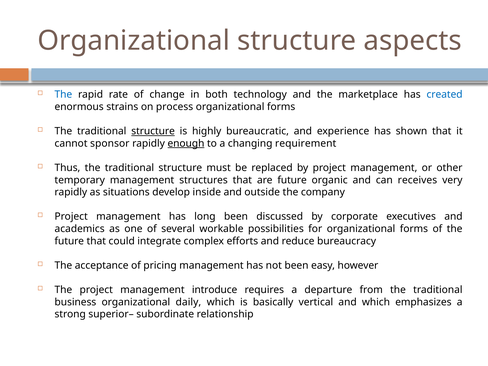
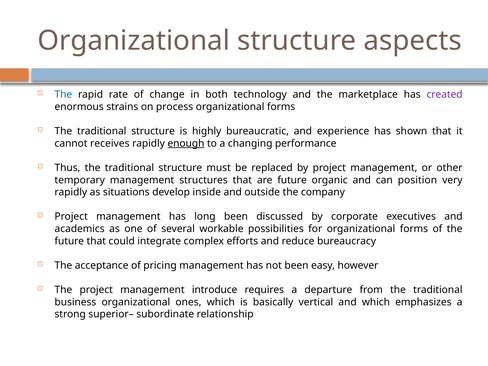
created colour: blue -> purple
structure at (153, 131) underline: present -> none
sponsor: sponsor -> receives
requirement: requirement -> performance
receives: receives -> position
daily: daily -> ones
